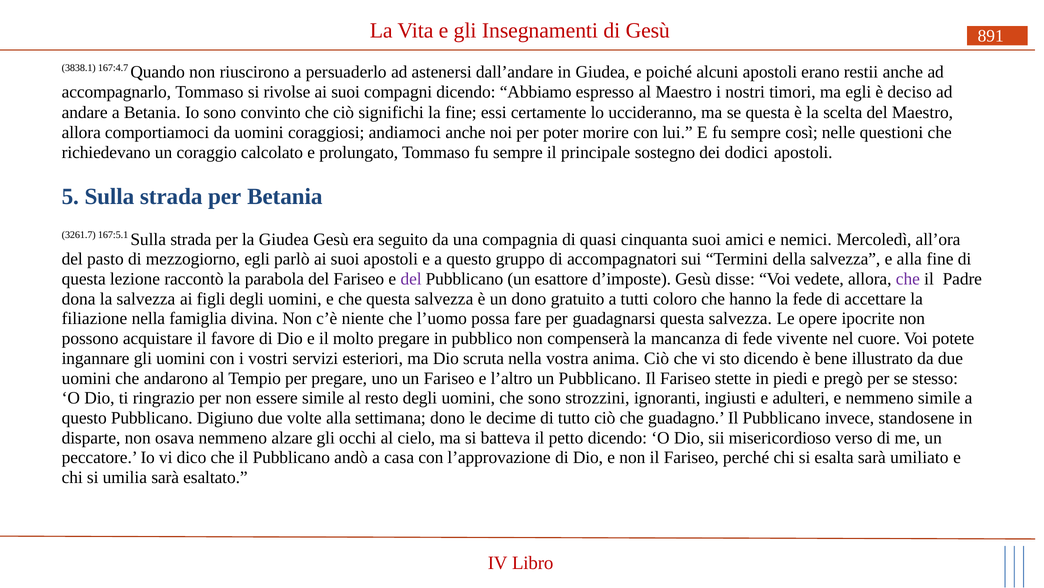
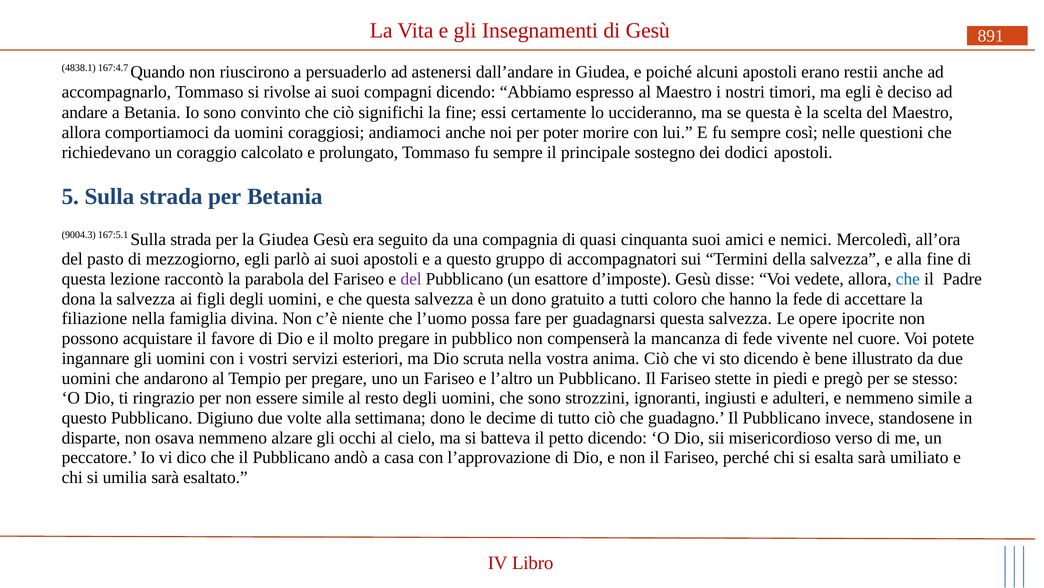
3838.1: 3838.1 -> 4838.1
3261.7: 3261.7 -> 9004.3
che at (908, 279) colour: purple -> blue
